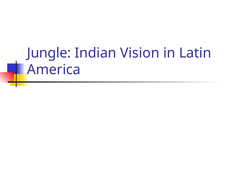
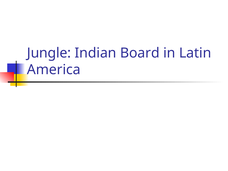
Vision: Vision -> Board
